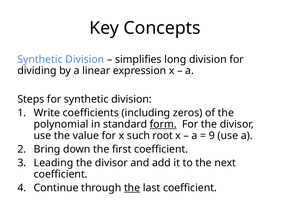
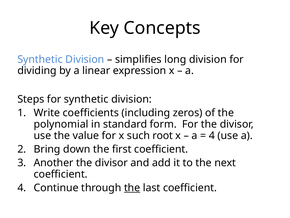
form underline: present -> none
9 at (212, 135): 9 -> 4
Leading: Leading -> Another
